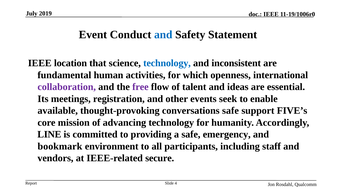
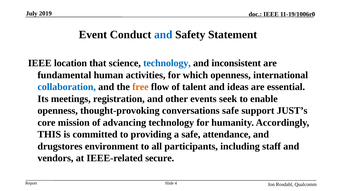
collaboration colour: purple -> blue
free colour: purple -> orange
available at (58, 110): available -> openness
FIVE’s: FIVE’s -> JUST’s
LINE: LINE -> THIS
emergency: emergency -> attendance
bookmark: bookmark -> drugstores
